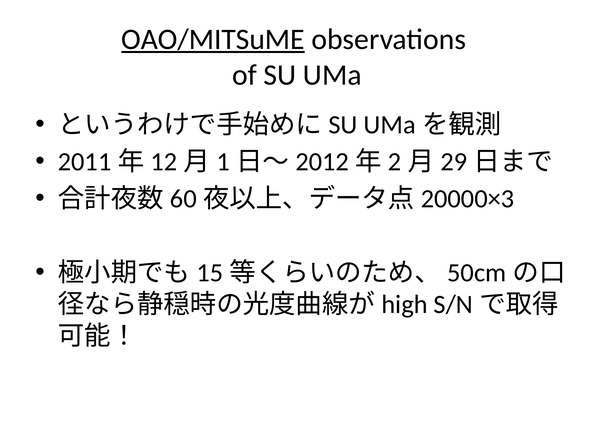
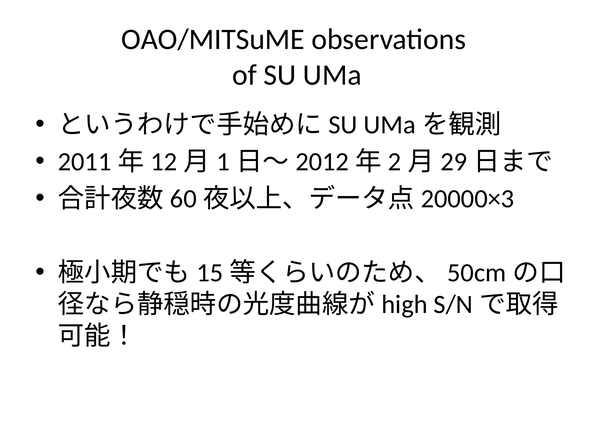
OAO/MITSuME underline: present -> none
